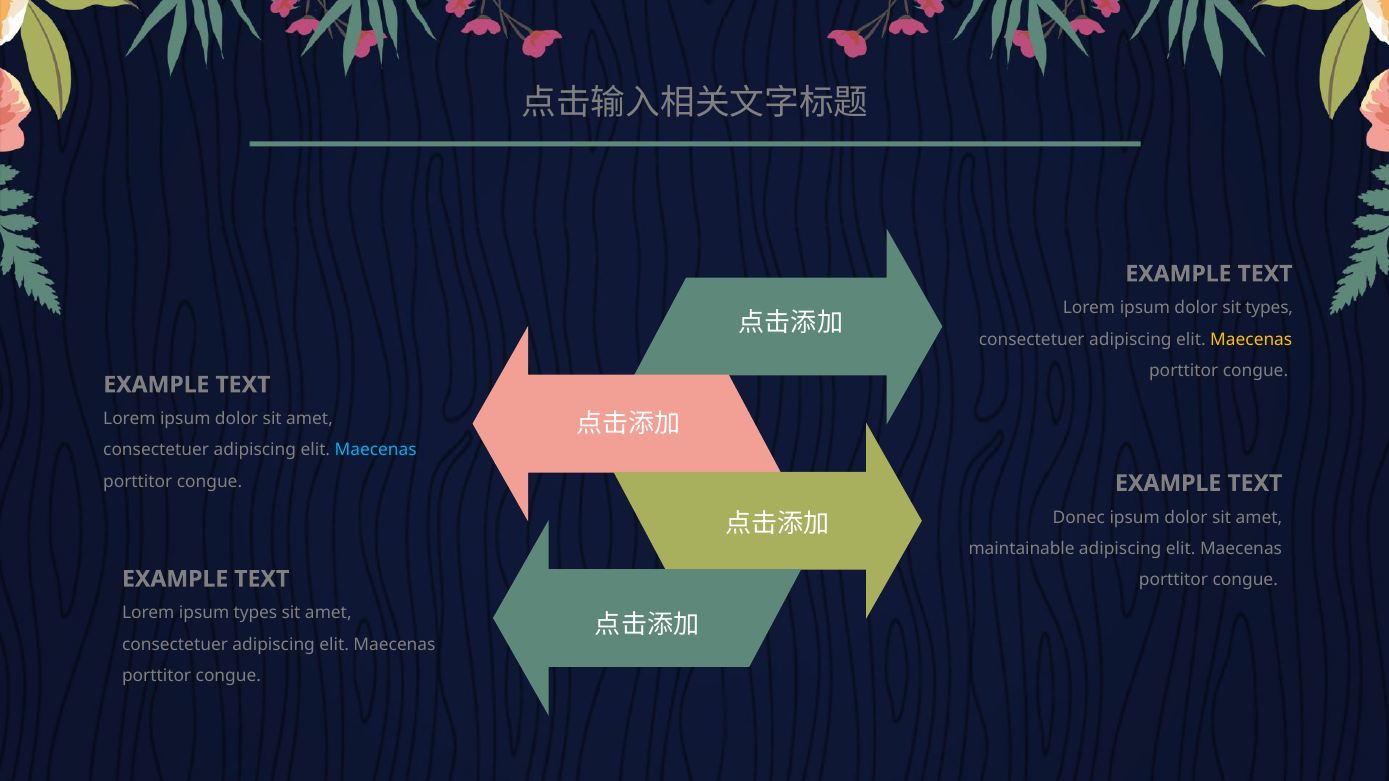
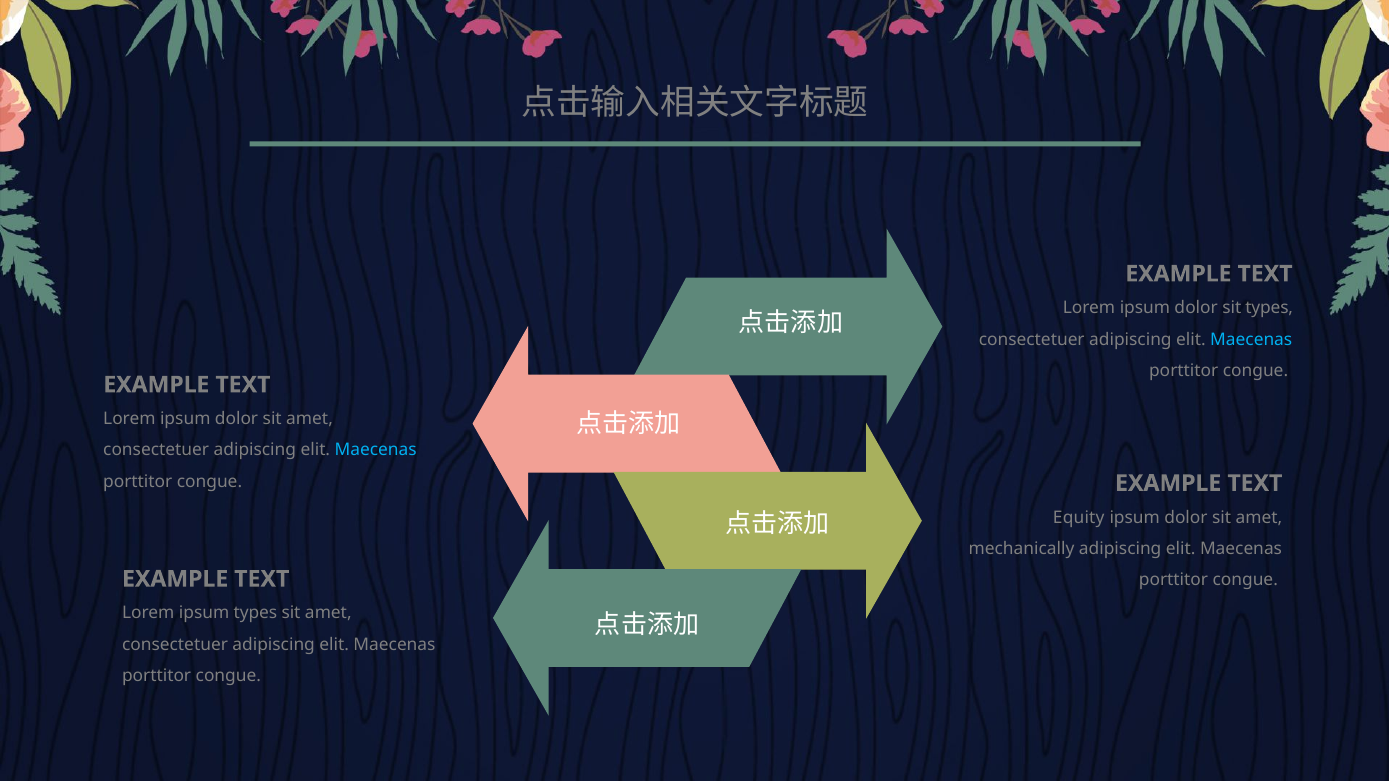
Maecenas at (1251, 340) colour: yellow -> light blue
Donec: Donec -> Equity
maintainable: maintainable -> mechanically
